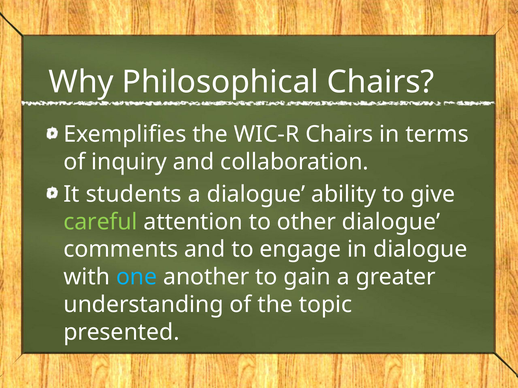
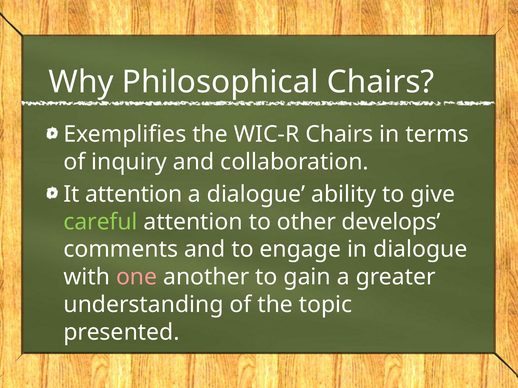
It students: students -> attention
other dialogue: dialogue -> develops
one colour: light blue -> pink
